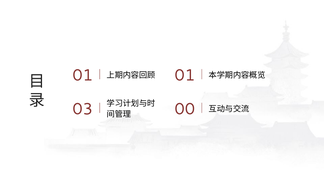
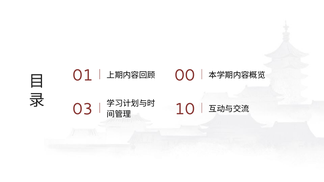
01 at (185, 75): 01 -> 00
00: 00 -> 10
